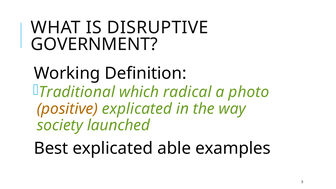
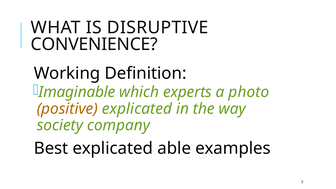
GOVERNMENT: GOVERNMENT -> CONVENIENCE
Traditional: Traditional -> Imaginable
radical: radical -> experts
launched: launched -> company
